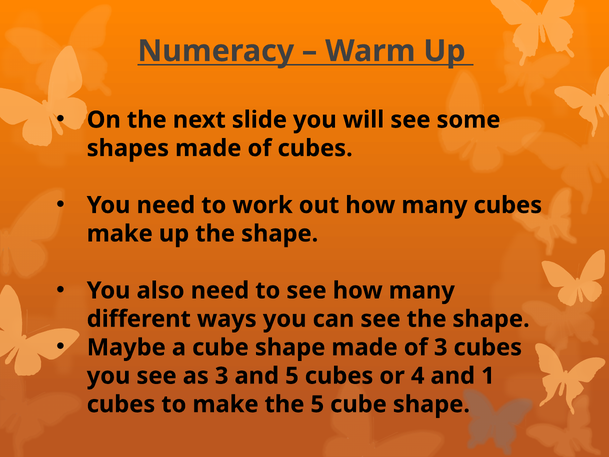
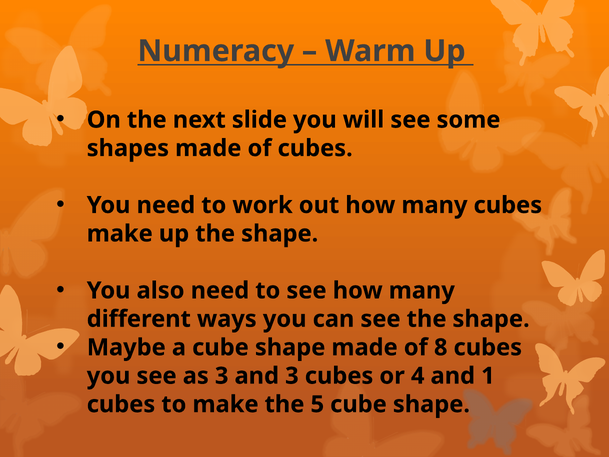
of 3: 3 -> 8
and 5: 5 -> 3
